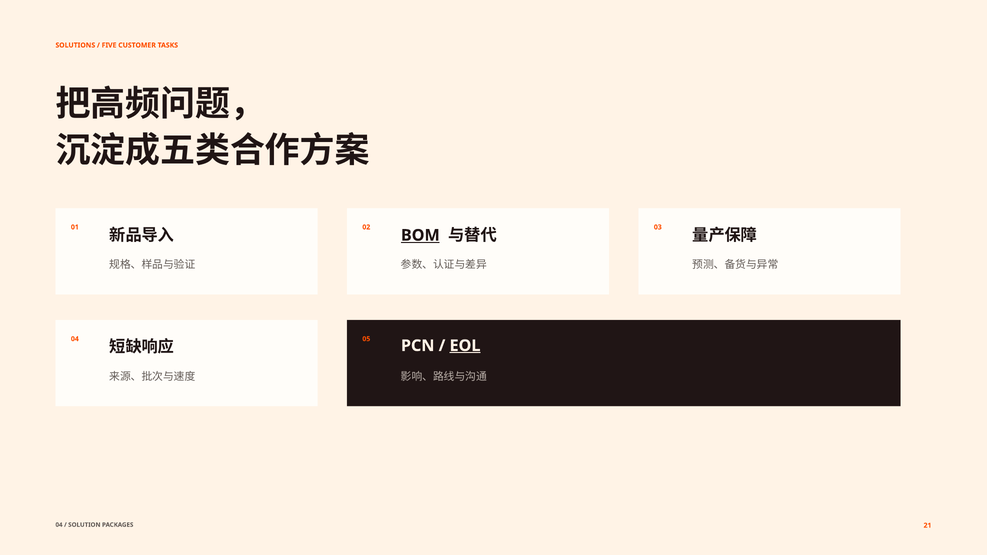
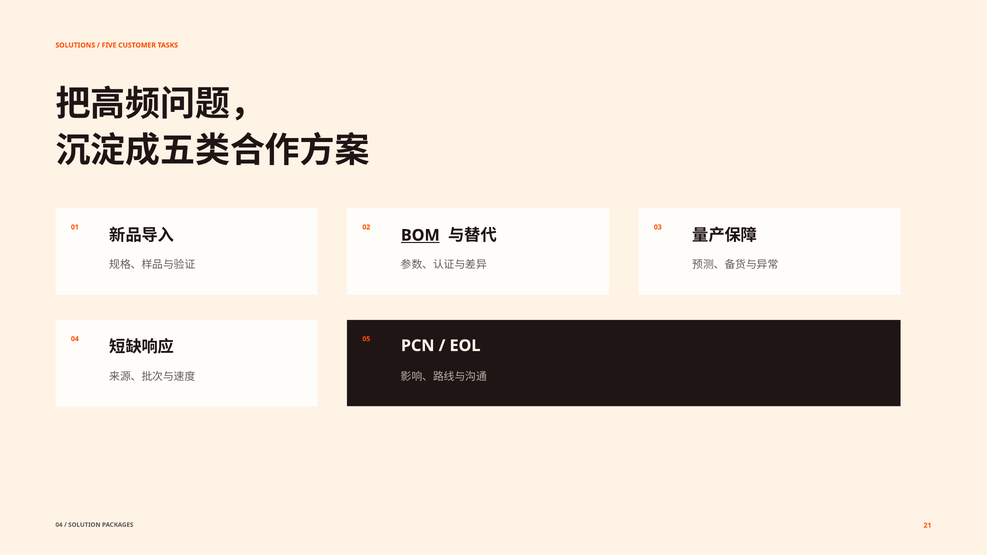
EOL underline: present -> none
